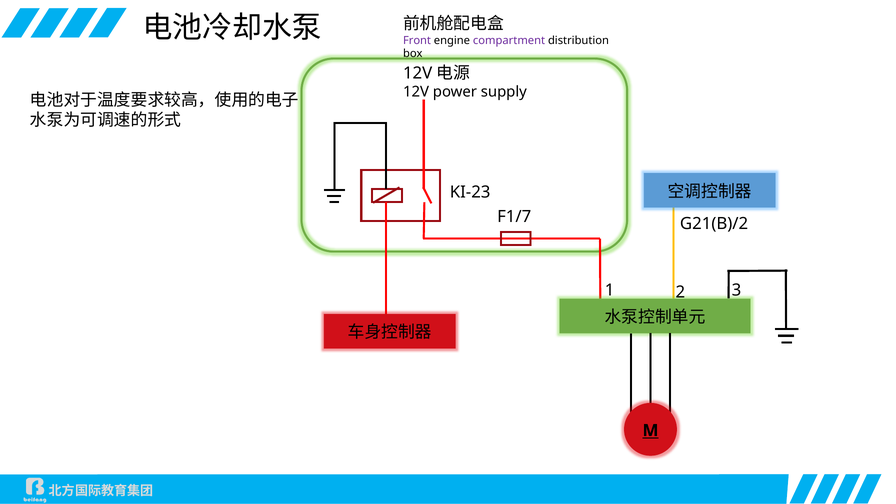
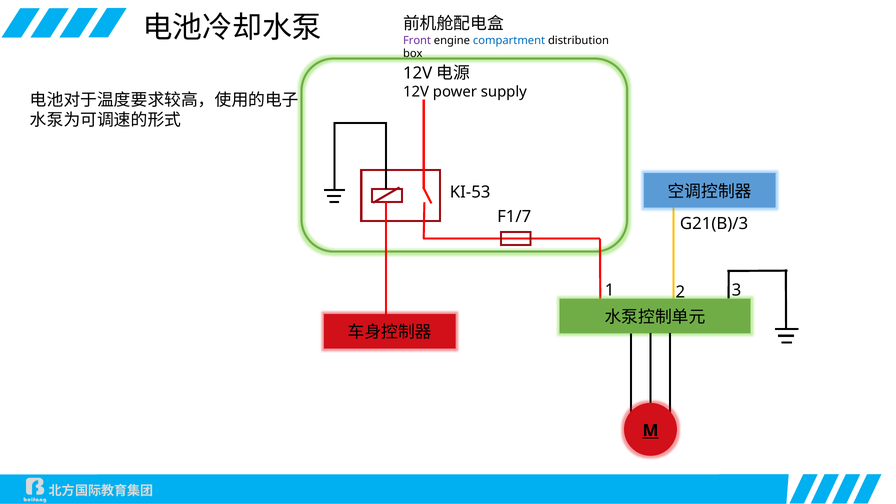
compartment colour: purple -> blue
KI-23: KI-23 -> KI-53
G21(B)/2: G21(B)/2 -> G21(B)/3
